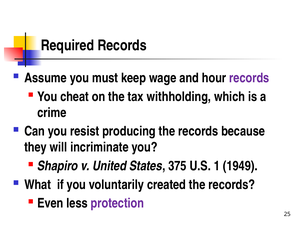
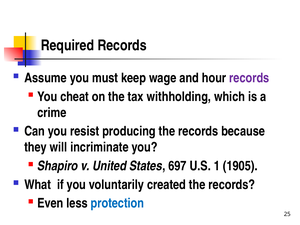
375: 375 -> 697
1949: 1949 -> 1905
protection colour: purple -> blue
